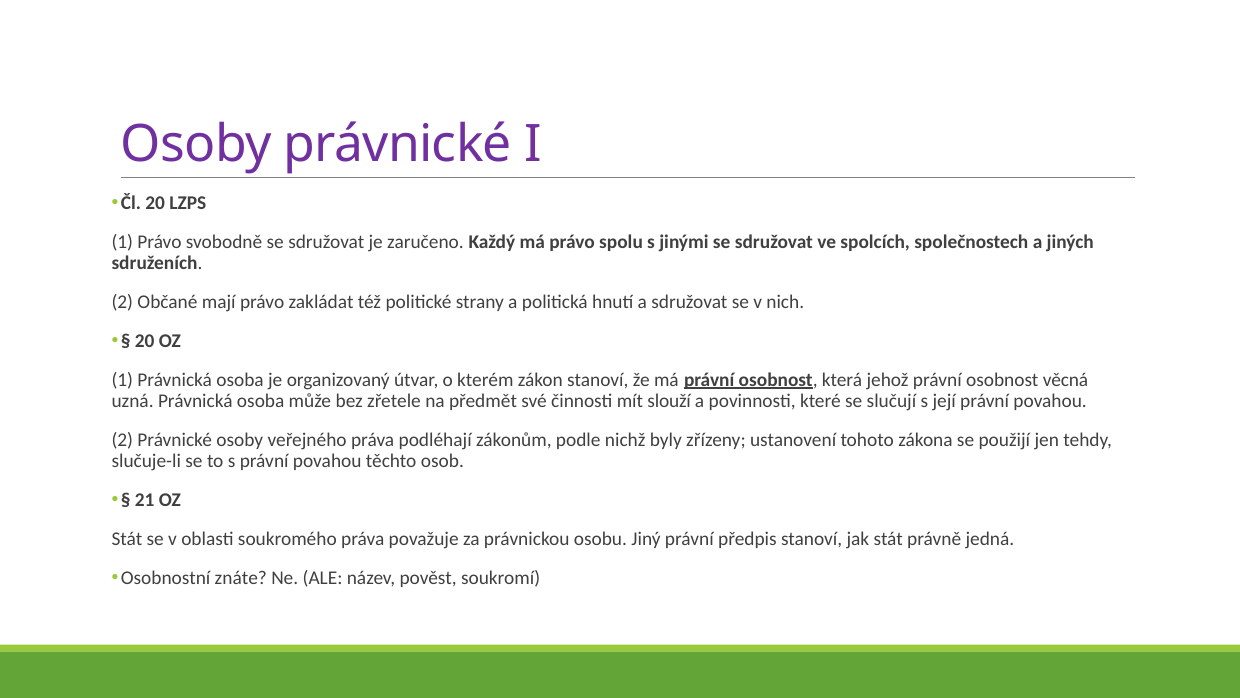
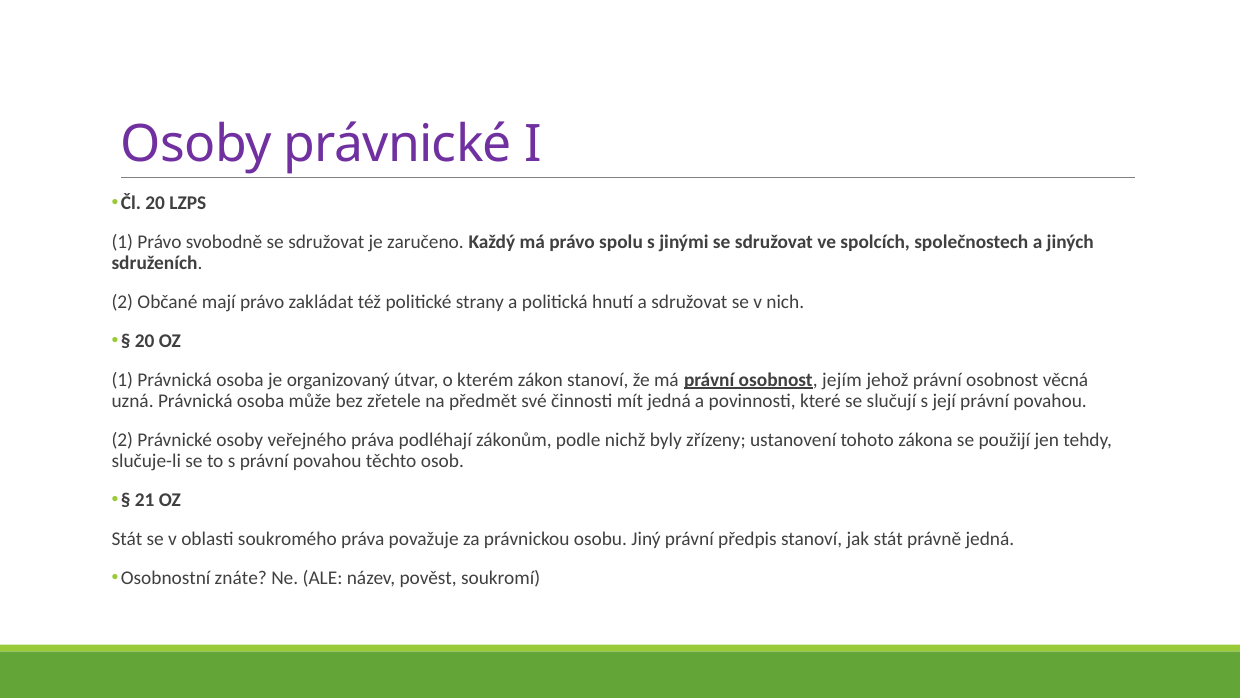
která: která -> jejím
mít slouží: slouží -> jedná
